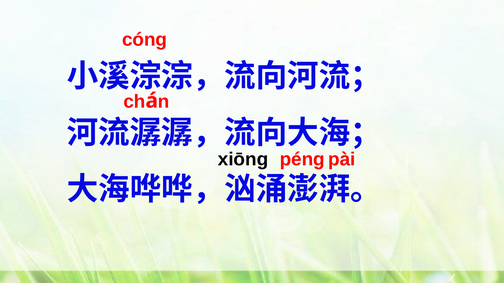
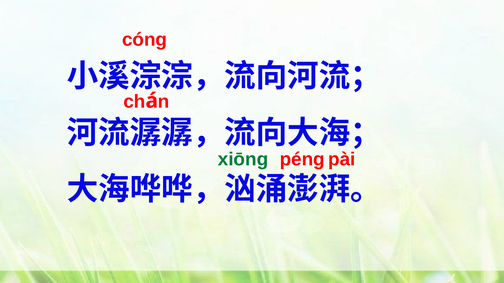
xiōng colour: black -> green
